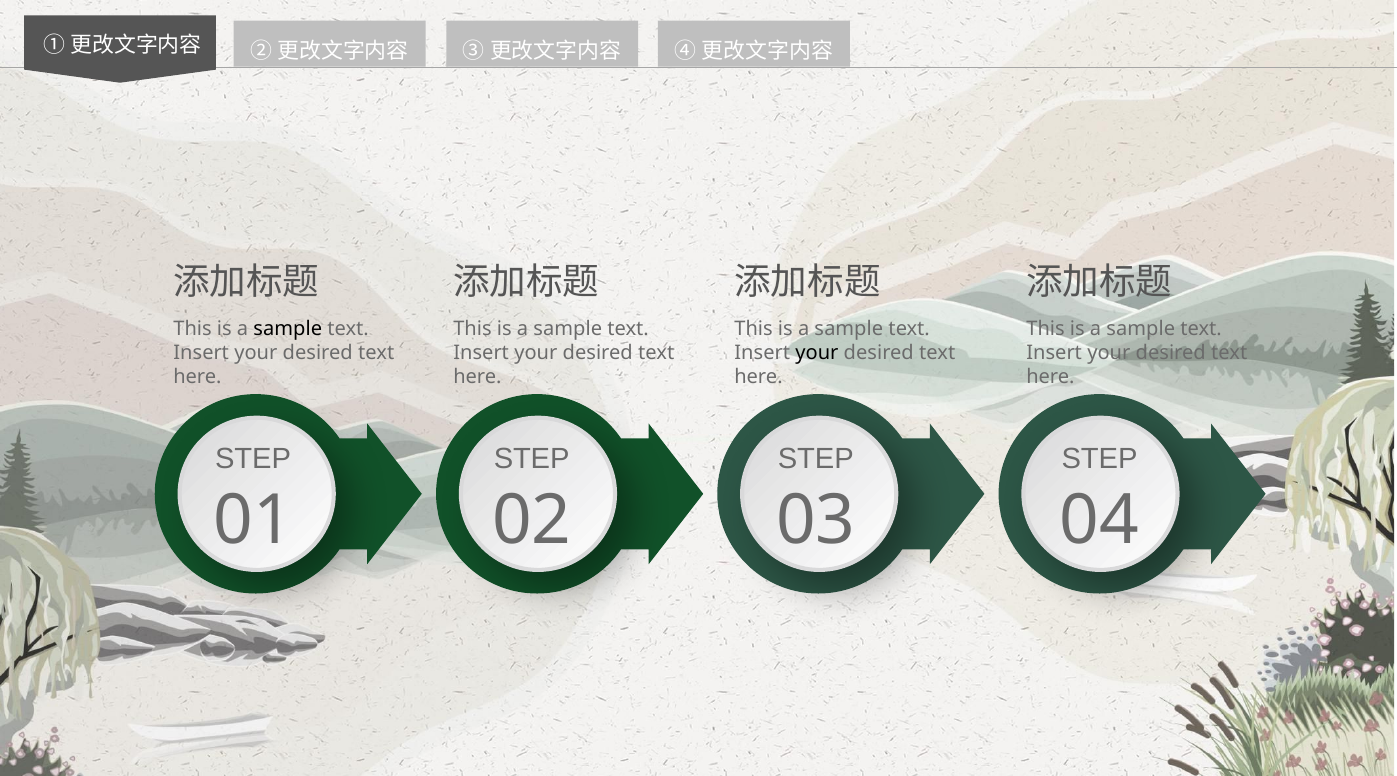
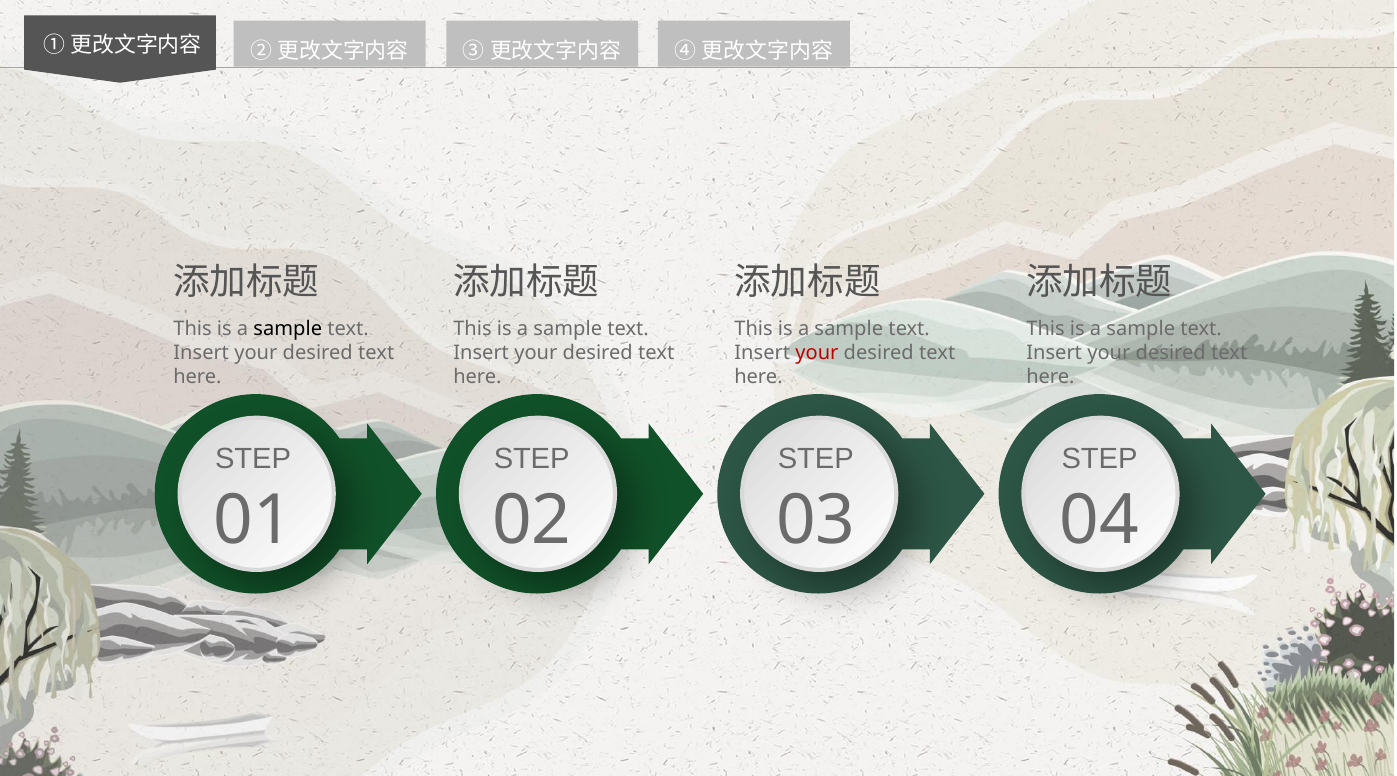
your at (817, 353) colour: black -> red
